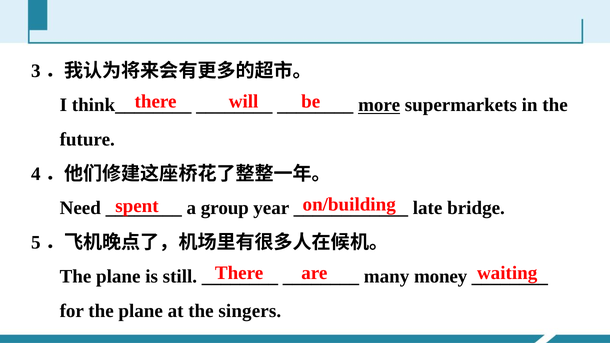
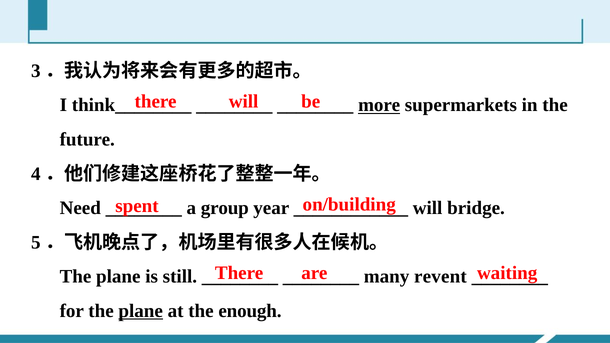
late at (428, 208): late -> will
money: money -> revent
plane at (141, 311) underline: none -> present
singers: singers -> enough
